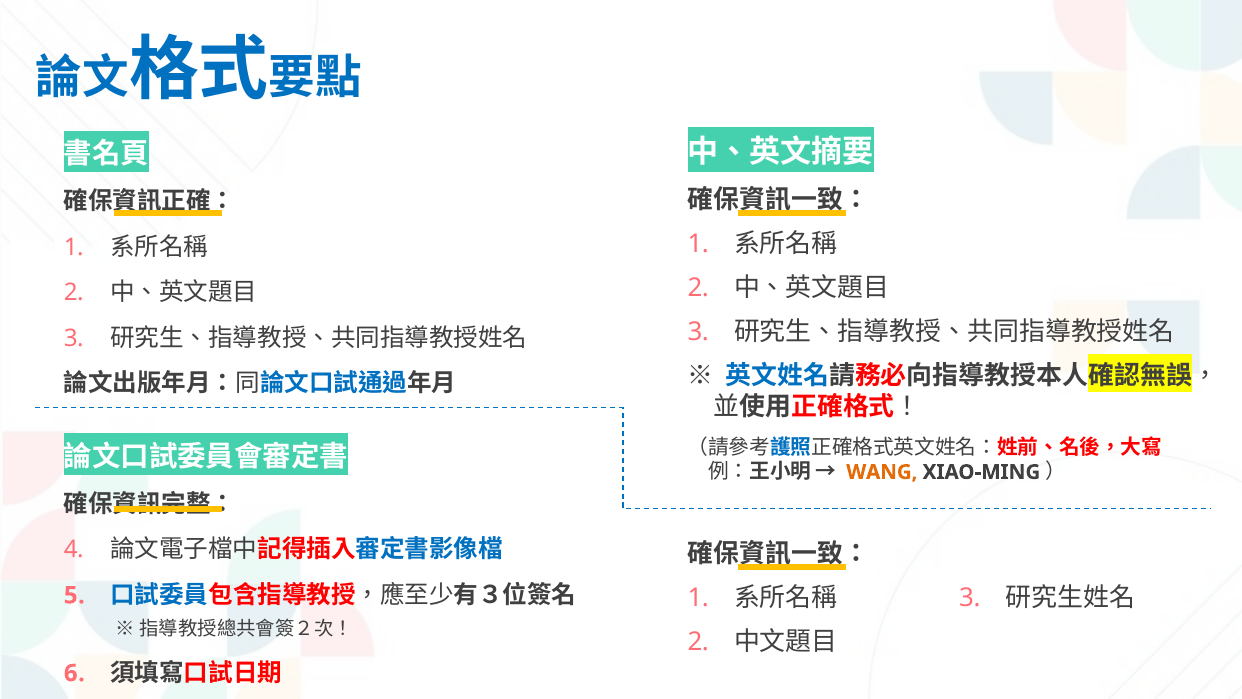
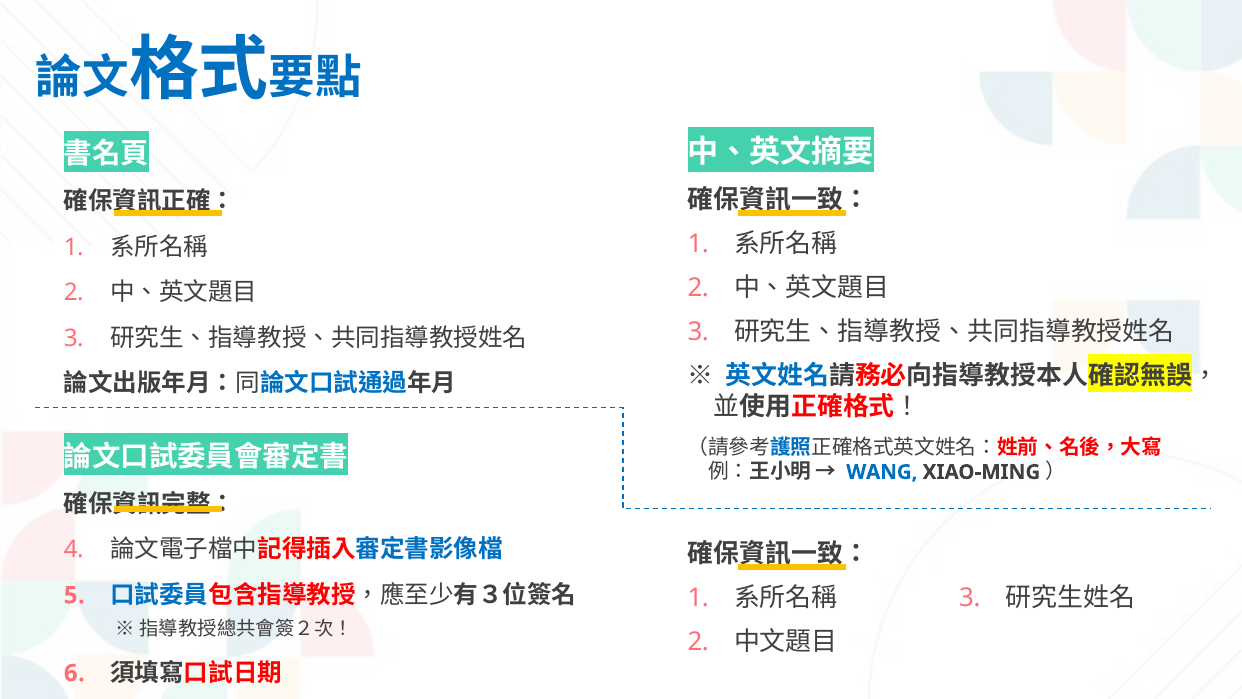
WANG colour: orange -> blue
